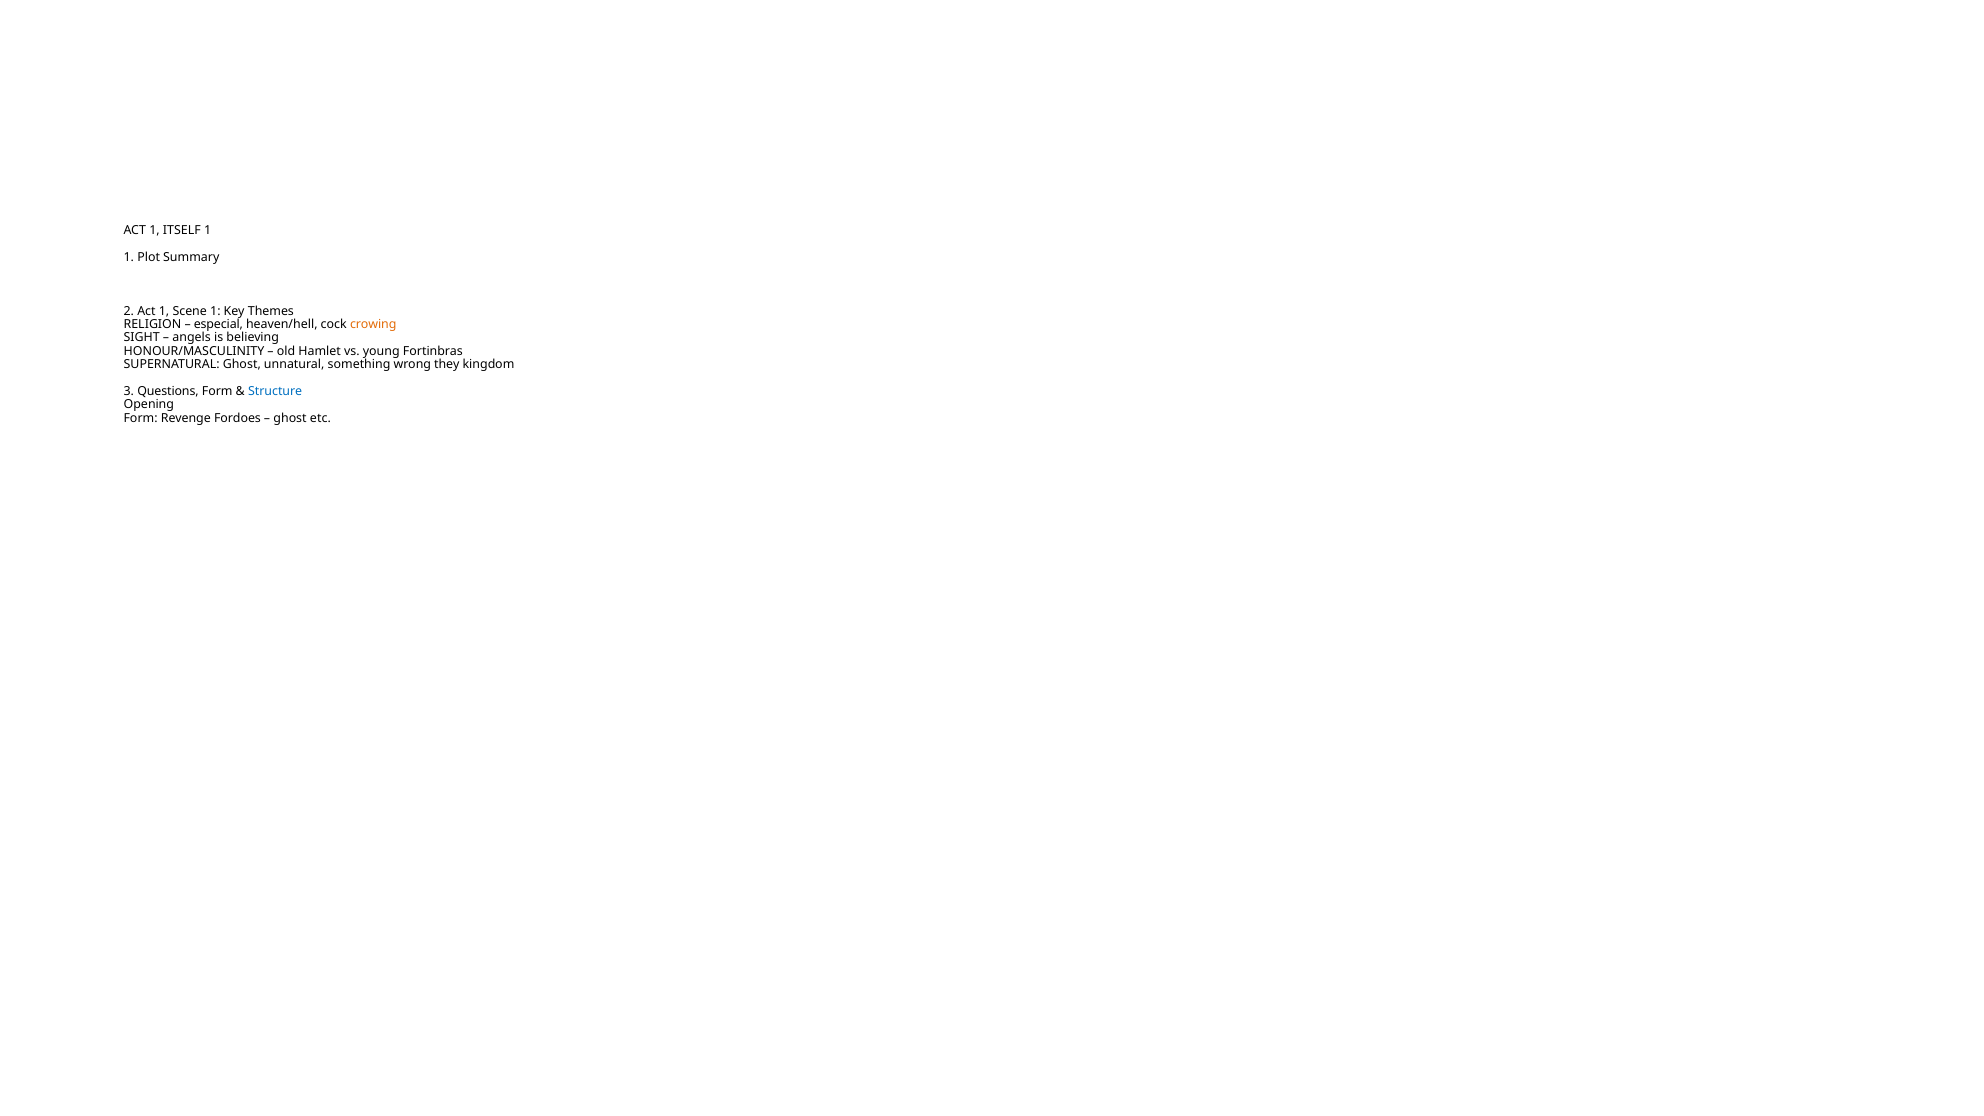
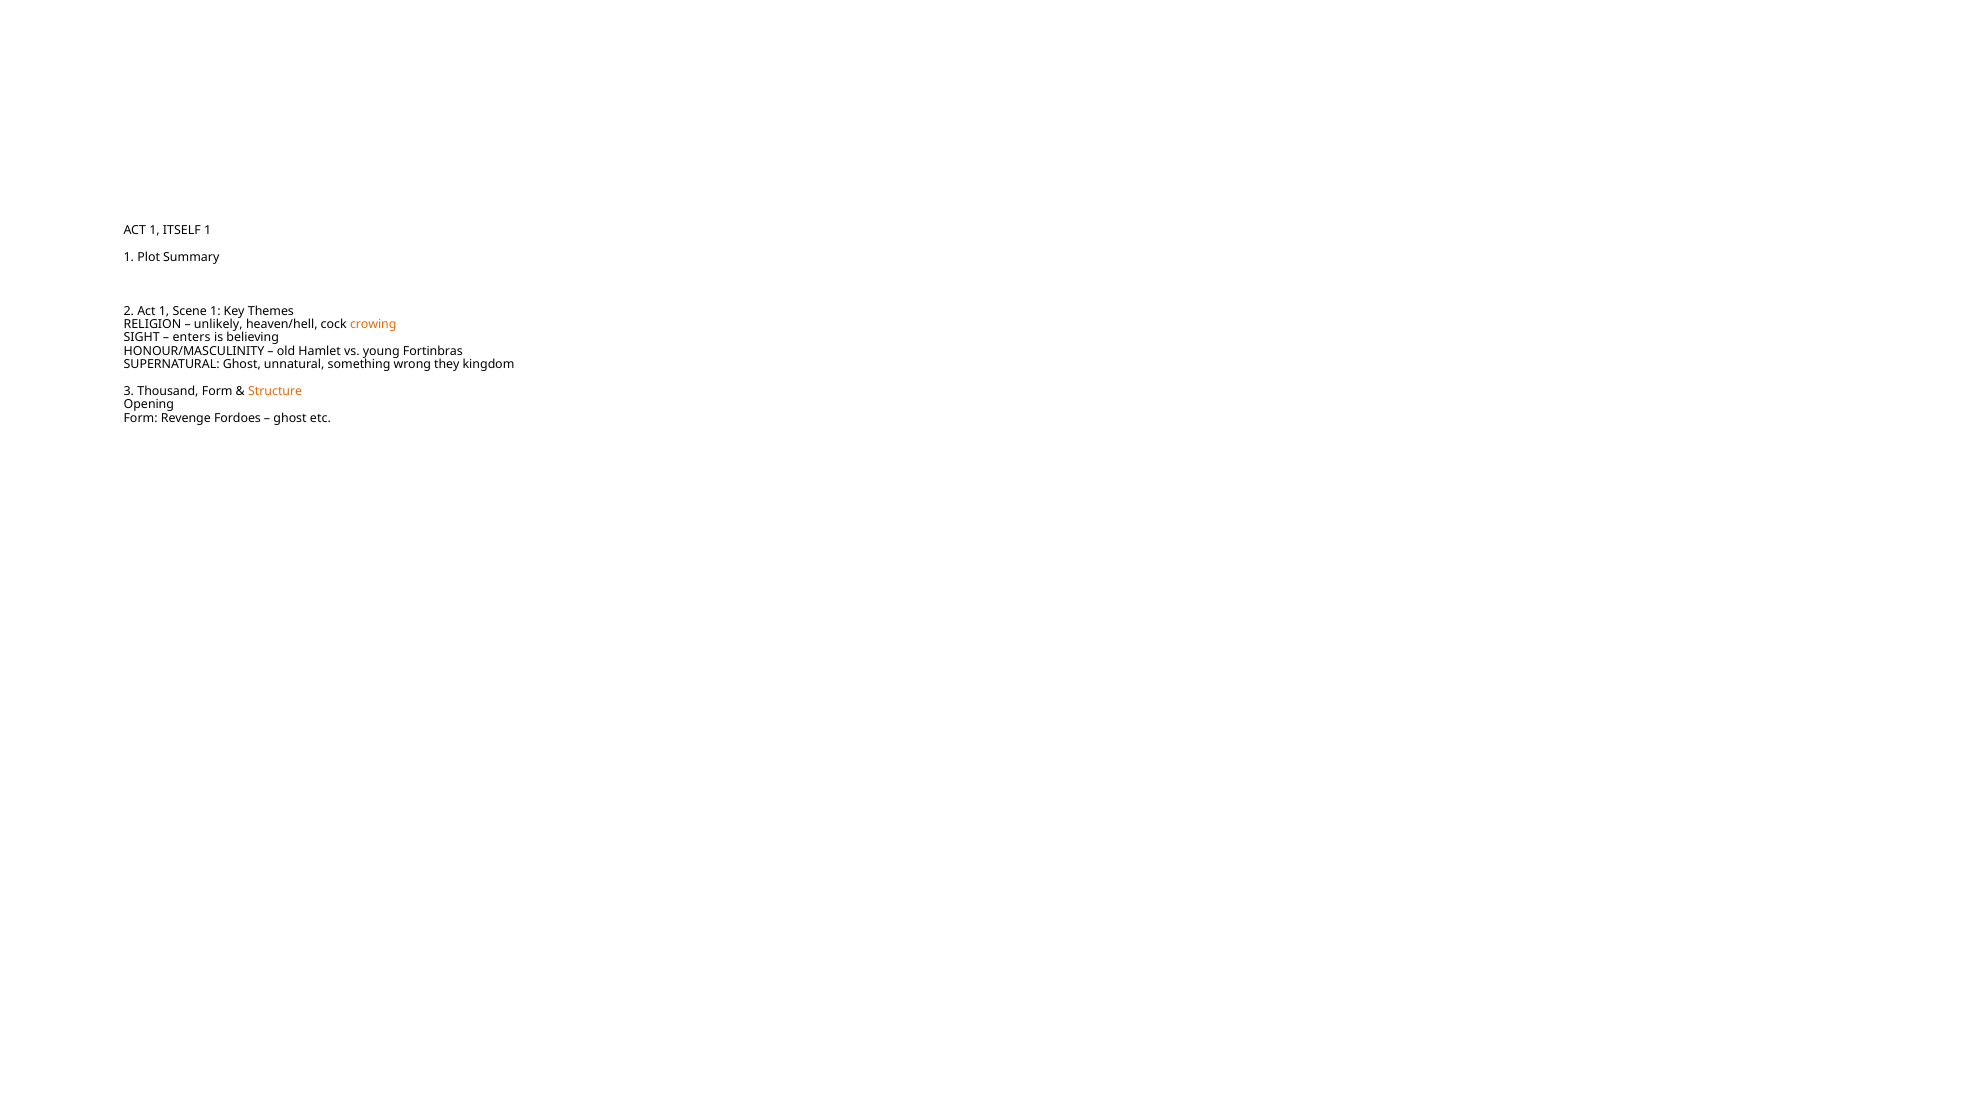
especial: especial -> unlikely
angels: angels -> enters
Questions: Questions -> Thousand
Structure colour: blue -> orange
